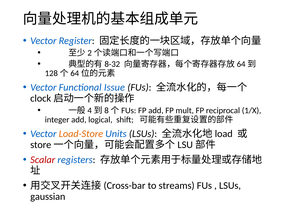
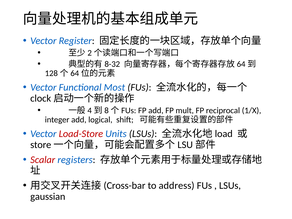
Issue: Issue -> Most
Load-Store colour: orange -> red
streams: streams -> address
